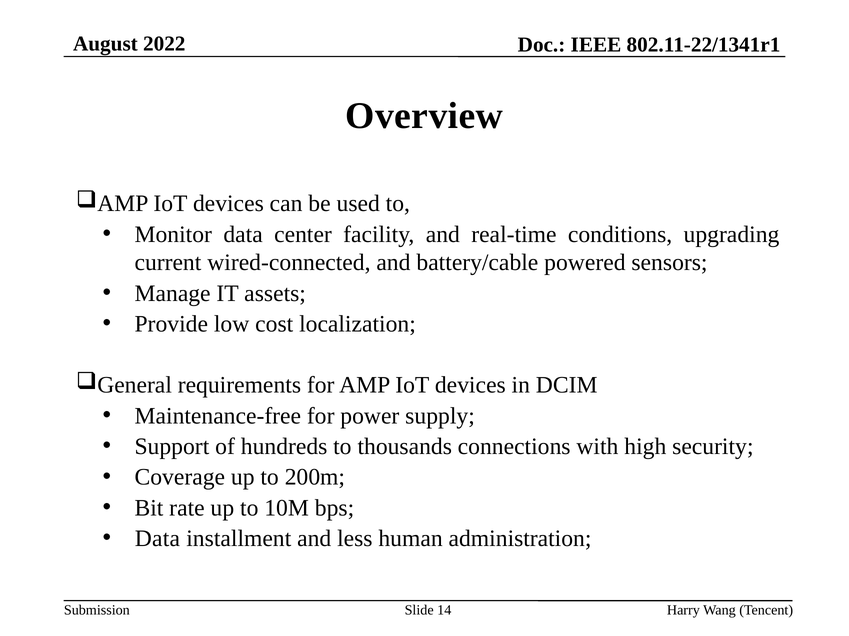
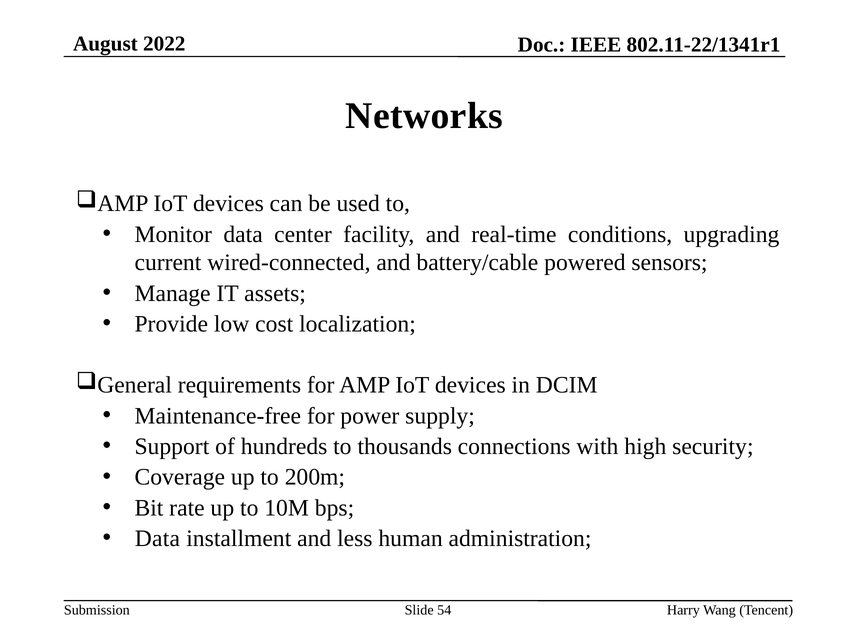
Overview: Overview -> Networks
14: 14 -> 54
